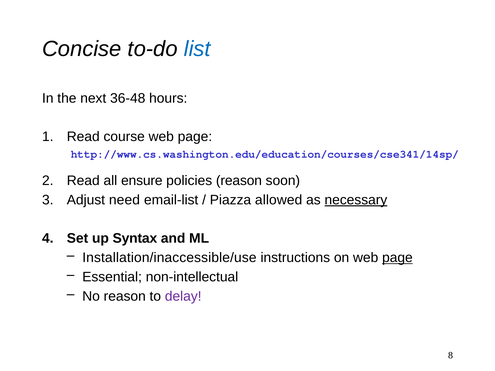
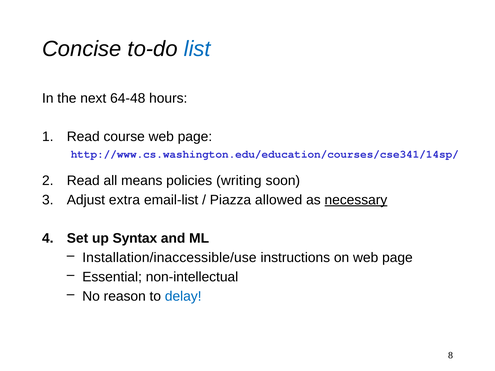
36-48: 36-48 -> 64-48
ensure: ensure -> means
policies reason: reason -> writing
need: need -> extra
page at (397, 258) underline: present -> none
delay colour: purple -> blue
